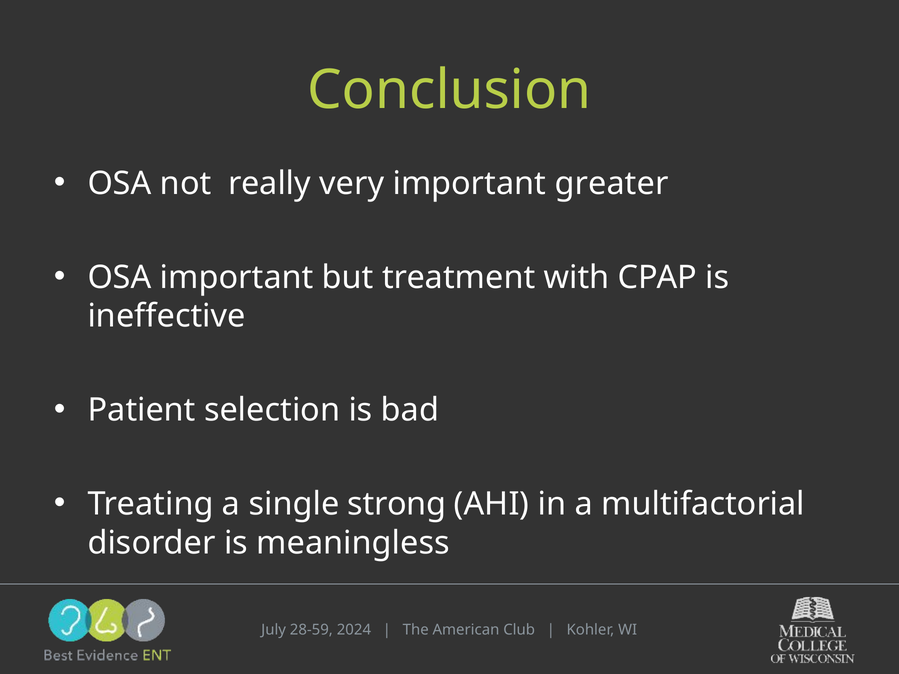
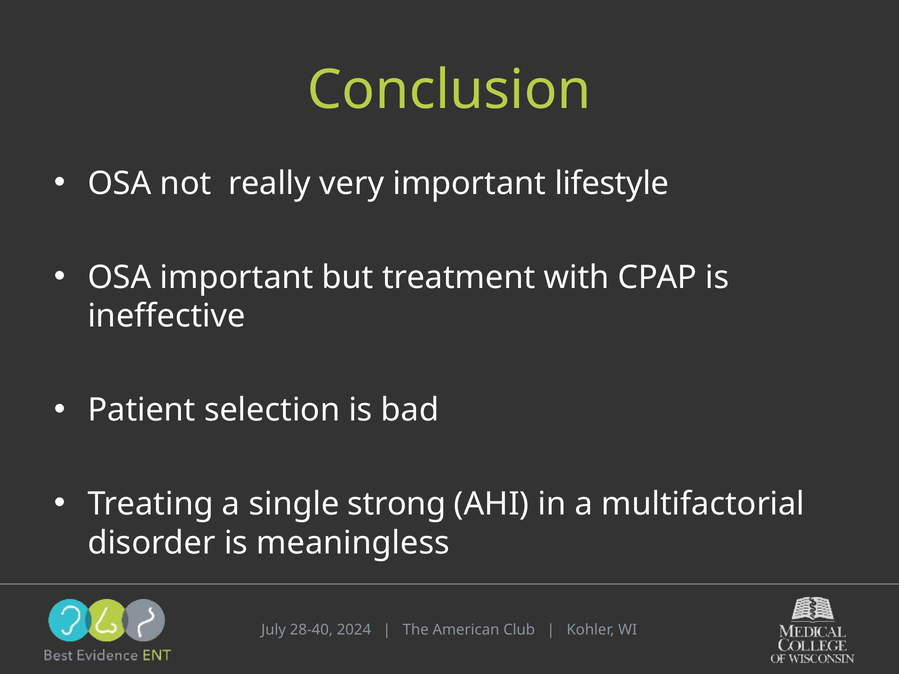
greater: greater -> lifestyle
28-59: 28-59 -> 28-40
